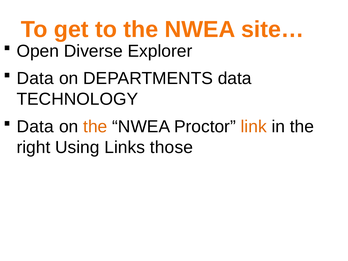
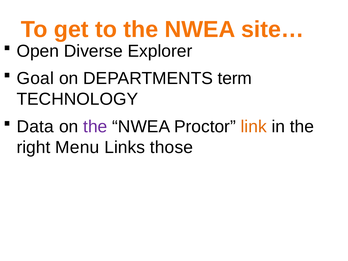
Data at (35, 78): Data -> Goal
DEPARTMENTS data: data -> term
the at (95, 127) colour: orange -> purple
Using: Using -> Menu
